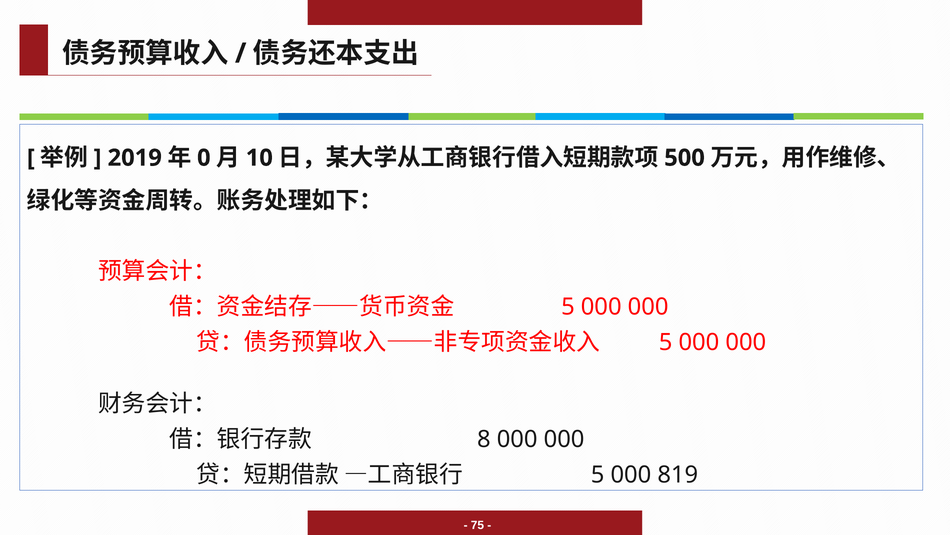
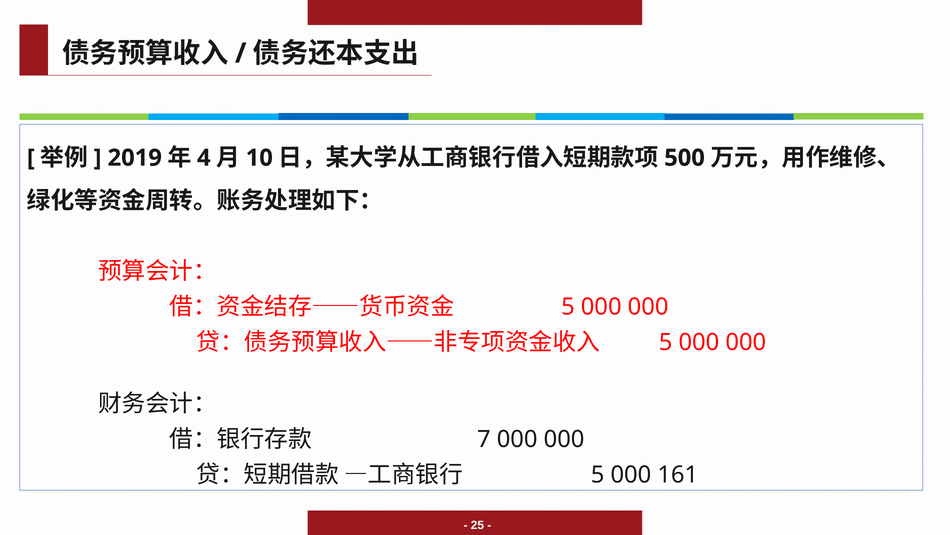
0: 0 -> 4
8: 8 -> 7
819: 819 -> 161
75: 75 -> 25
